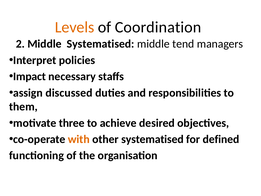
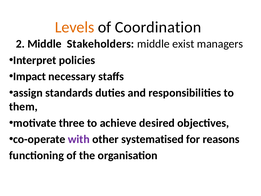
Middle Systematised: Systematised -> Stakeholders
tend: tend -> exist
discussed: discussed -> standards
with colour: orange -> purple
defined: defined -> reasons
